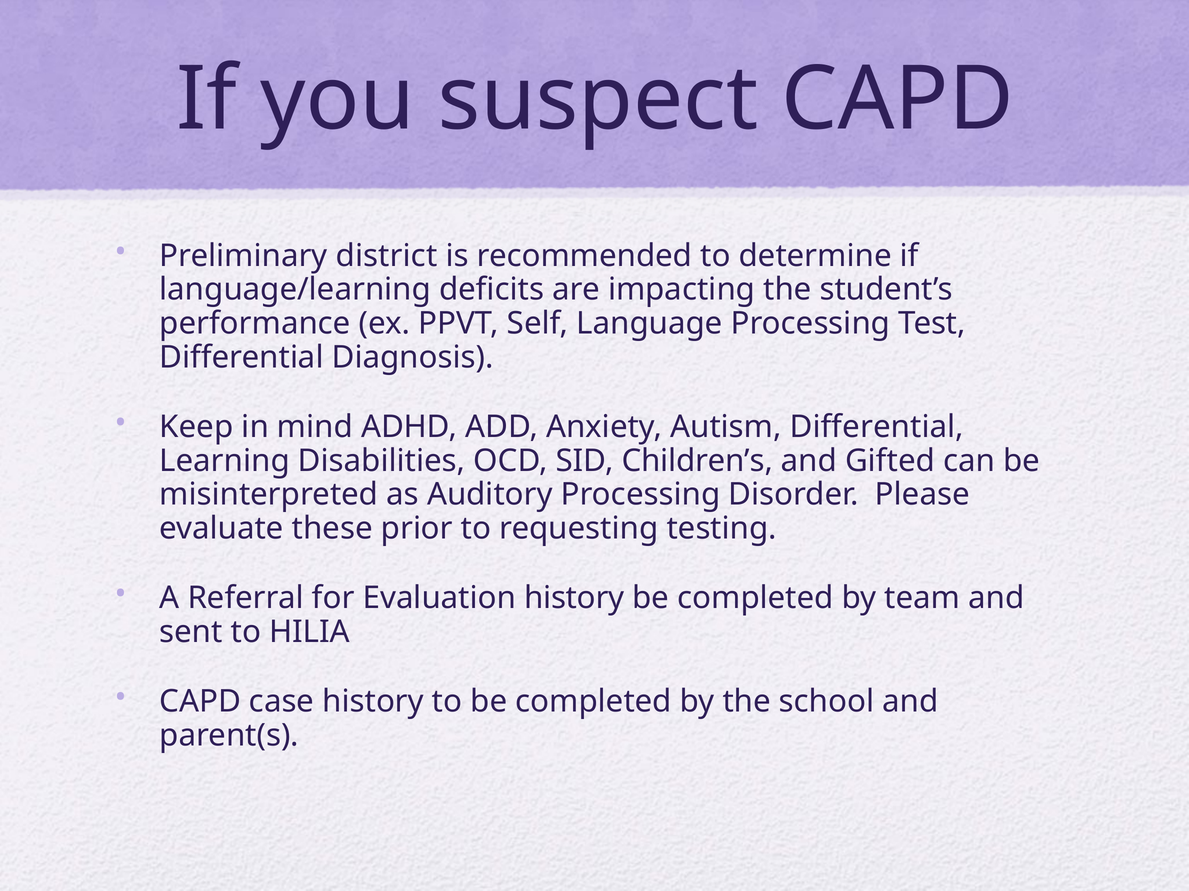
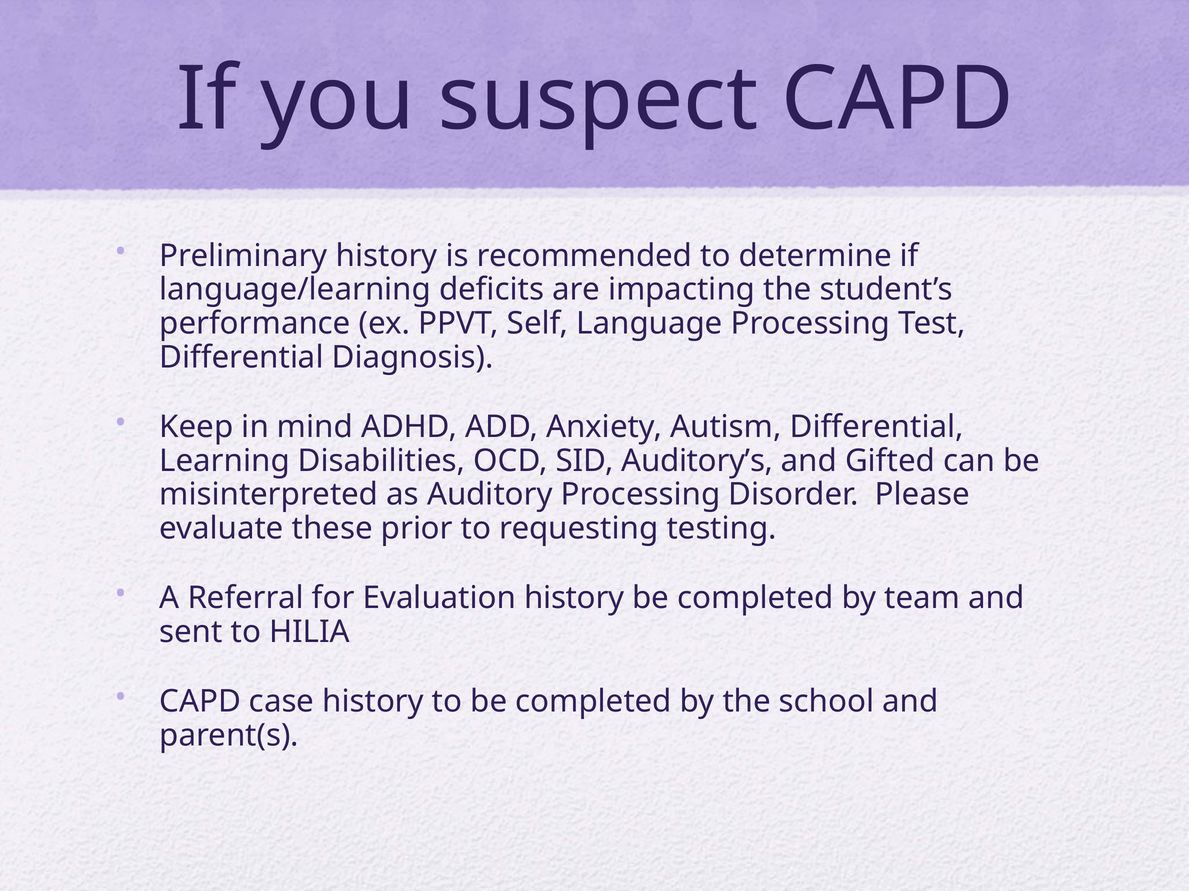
Preliminary district: district -> history
Children’s: Children’s -> Auditory’s
